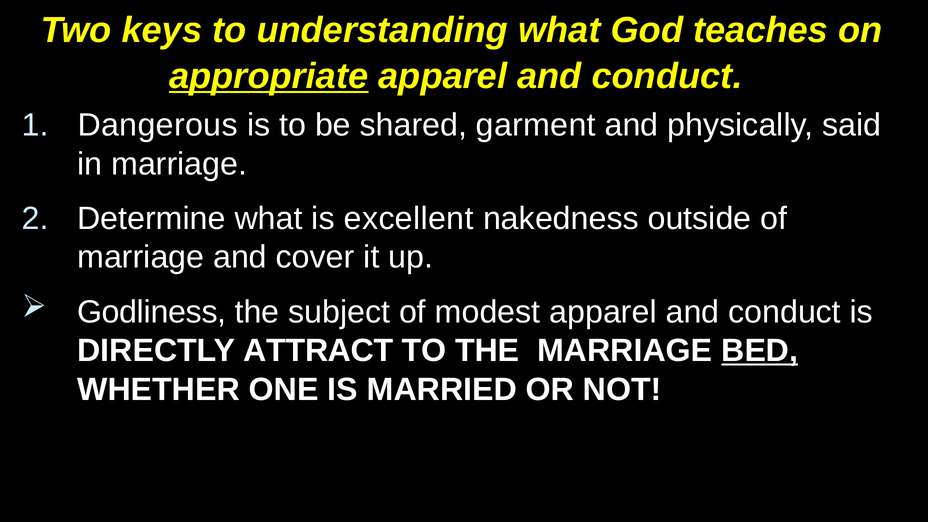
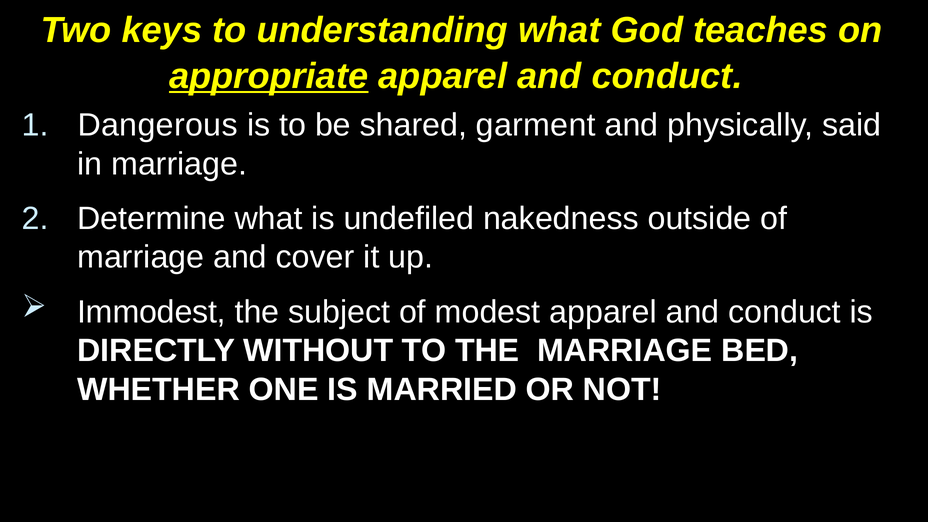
excellent: excellent -> undefiled
Godliness: Godliness -> Immodest
ATTRACT: ATTRACT -> WITHOUT
BED underline: present -> none
